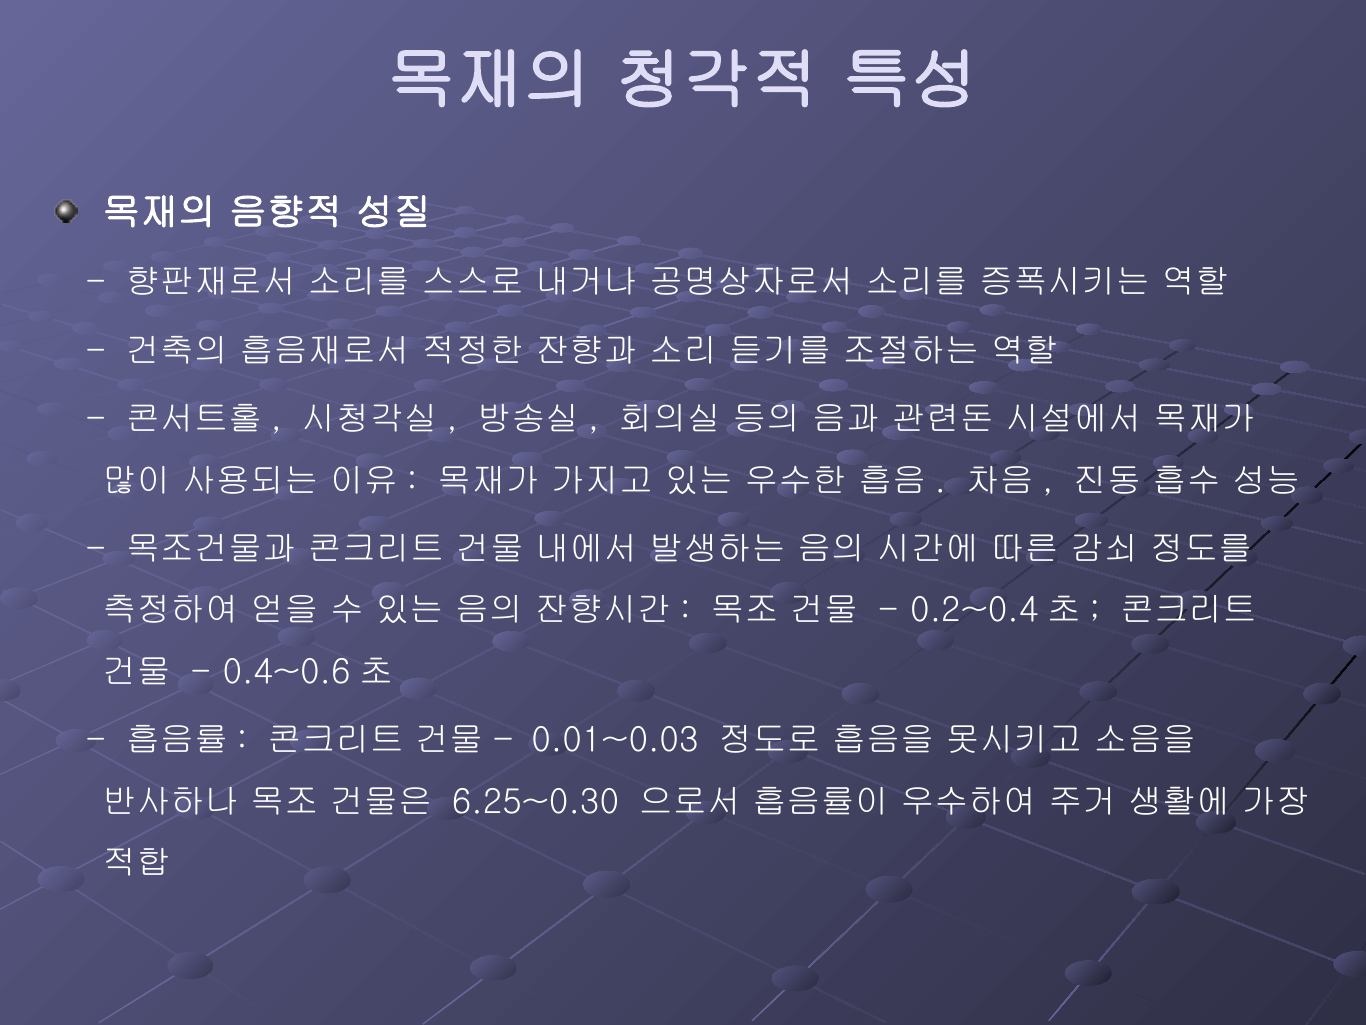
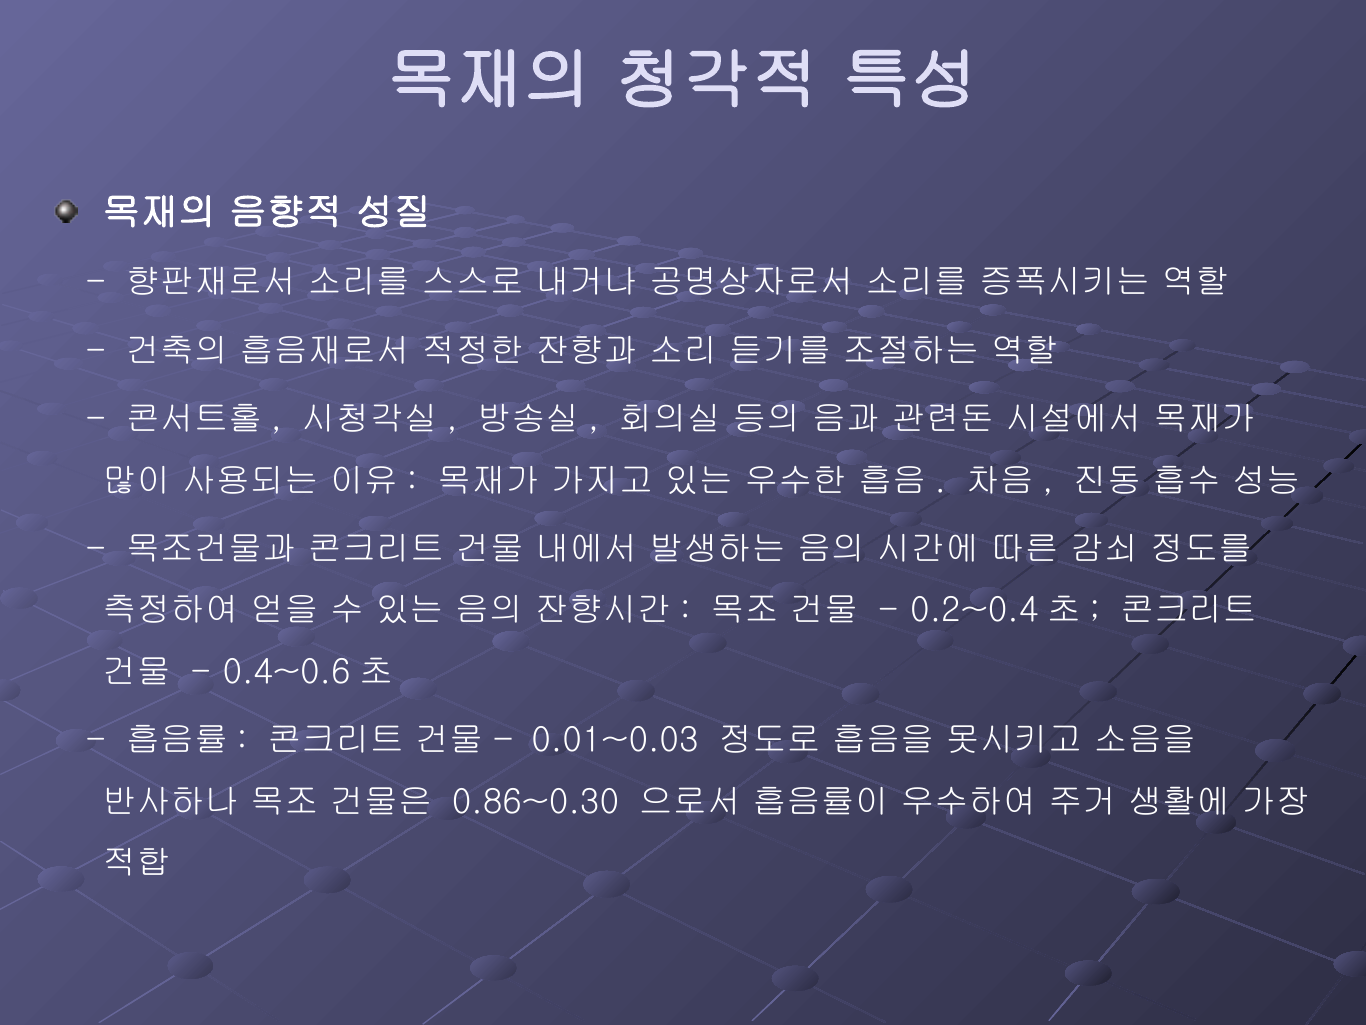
6.25~0.30: 6.25~0.30 -> 0.86~0.30
